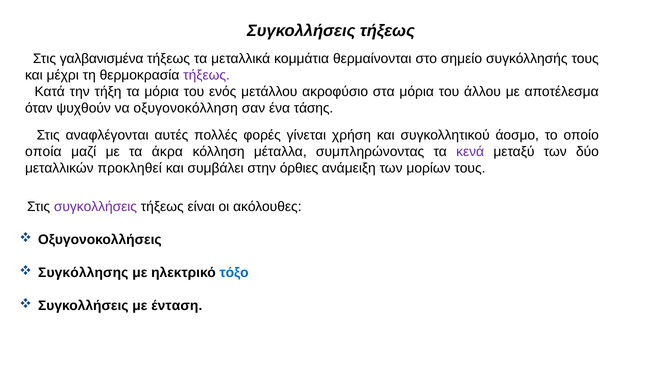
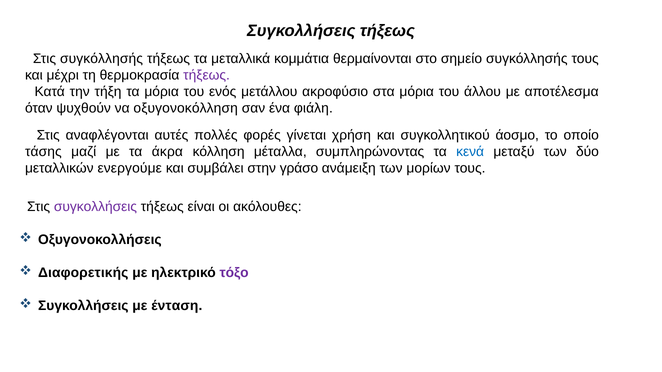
Στις γαλβανισμένα: γαλβανισμένα -> συγκόλλησής
τάσης: τάσης -> φιάλη
οποία: οποία -> τάσης
κενά colour: purple -> blue
προκληθεί: προκληθεί -> ενεργούμε
όρθιες: όρθιες -> γράσο
Συγκόλλησης: Συγκόλλησης -> Διαφορετικής
τόξο colour: blue -> purple
